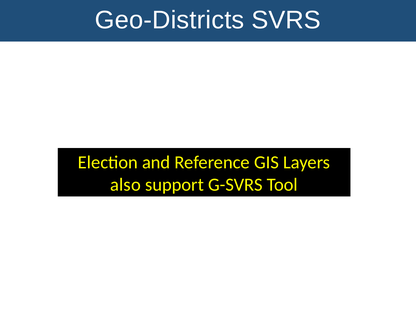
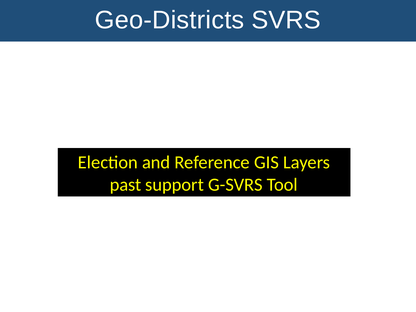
also: also -> past
